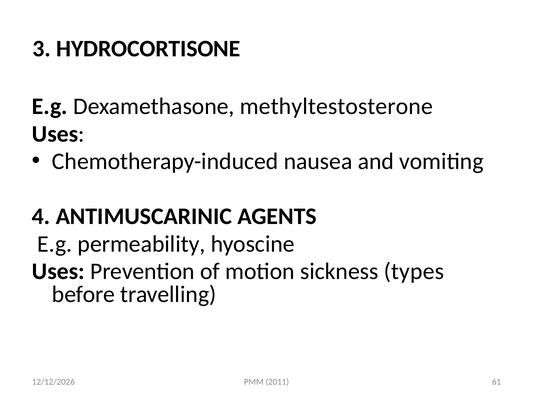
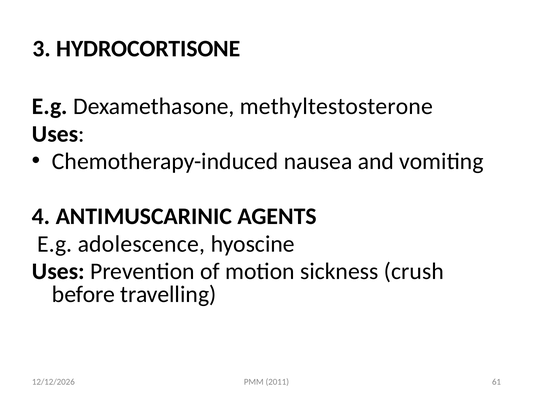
permeability: permeability -> adolescence
types: types -> crush
